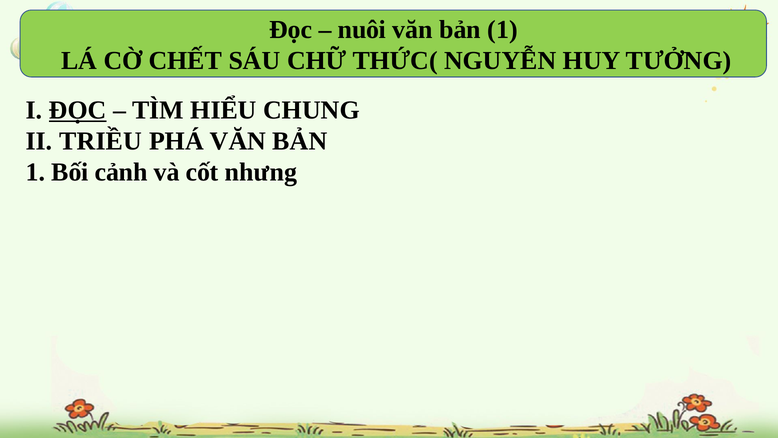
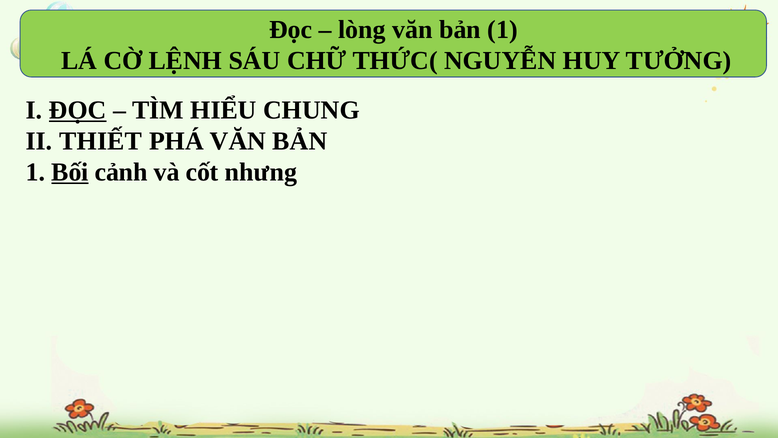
nuôi: nuôi -> lòng
CHẾT: CHẾT -> LỆNH
TRIỀU: TRIỀU -> THIẾT
Bối underline: none -> present
